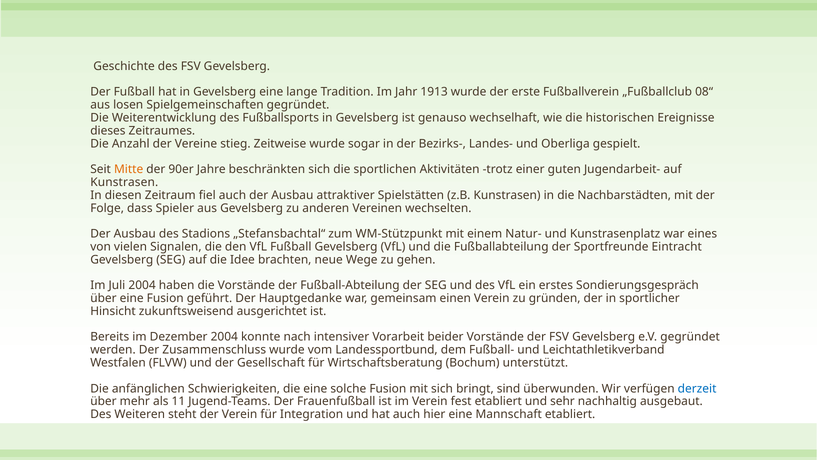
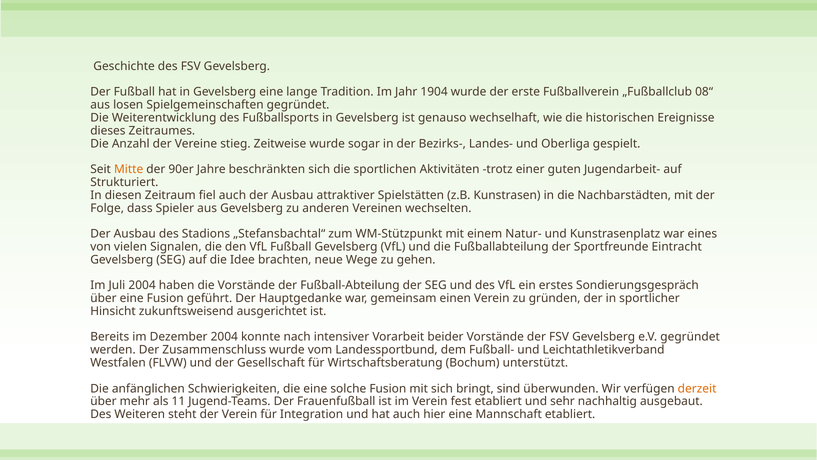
1913: 1913 -> 1904
Kunstrasen at (124, 182): Kunstrasen -> Strukturiert
derzeit colour: blue -> orange
